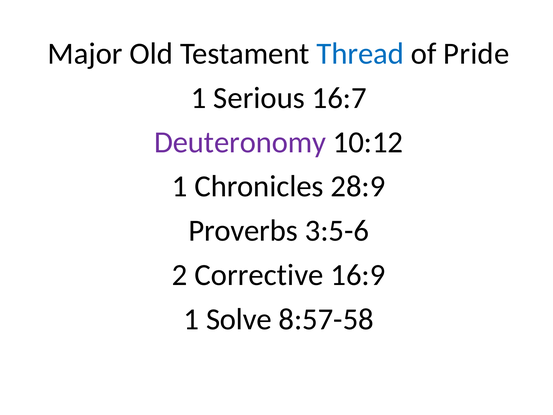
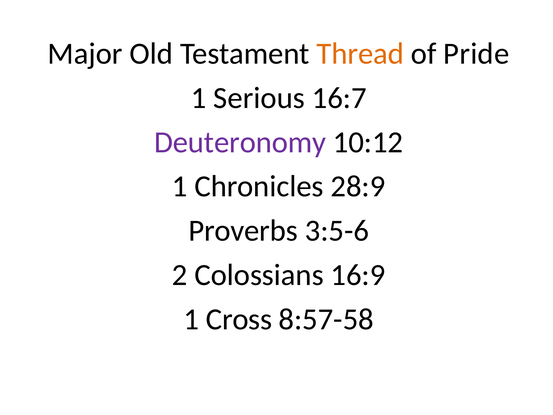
Thread colour: blue -> orange
Corrective: Corrective -> Colossians
Solve: Solve -> Cross
